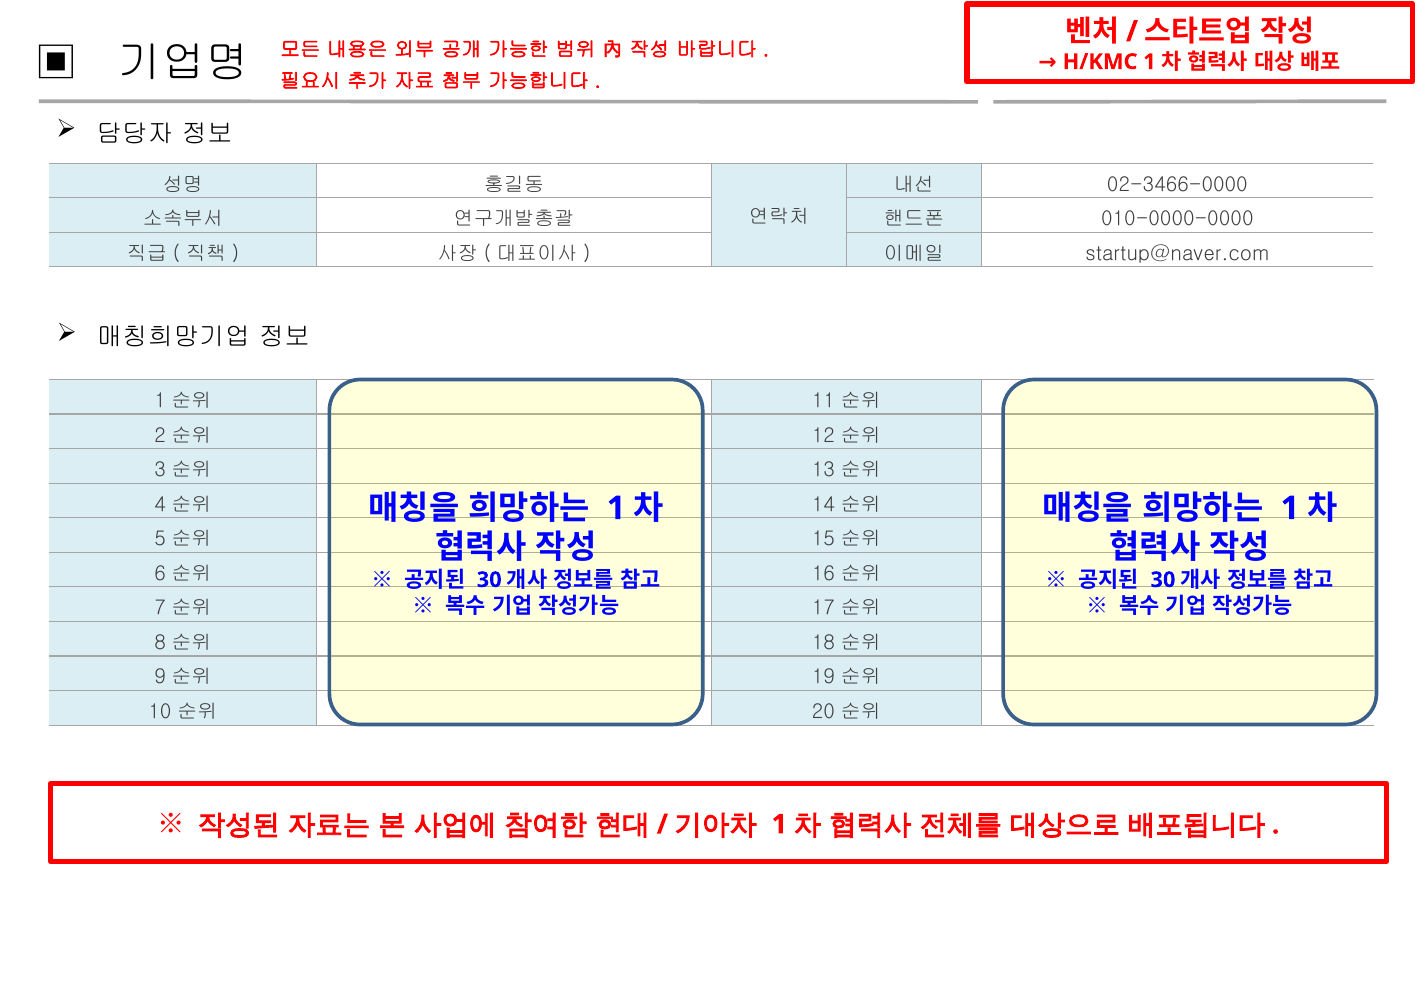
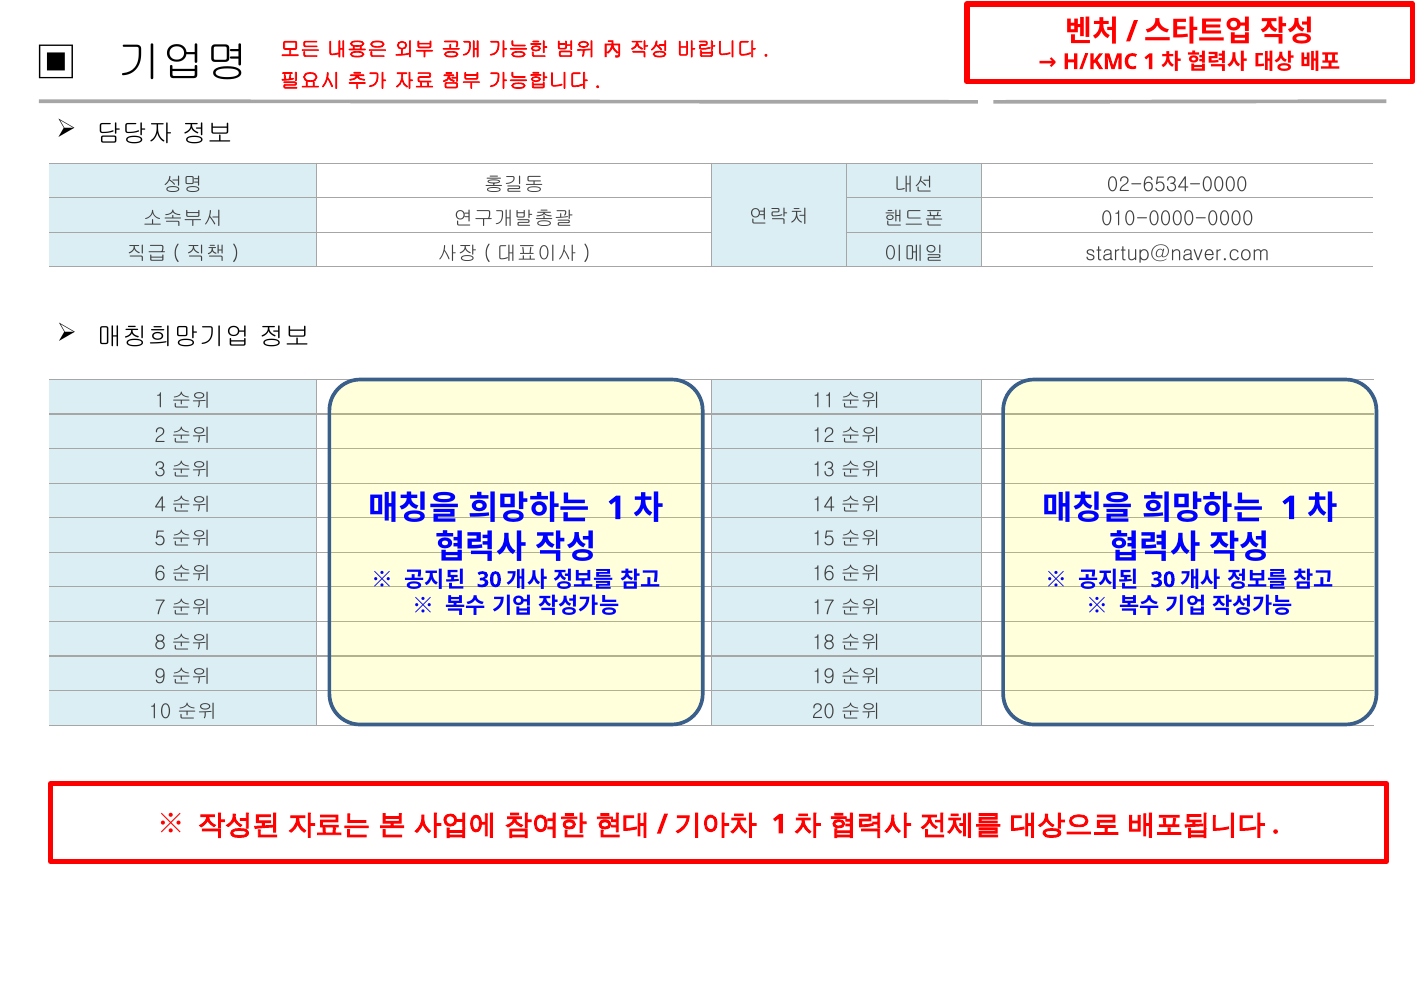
02-3466-0000: 02-3466-0000 -> 02-6534-0000
